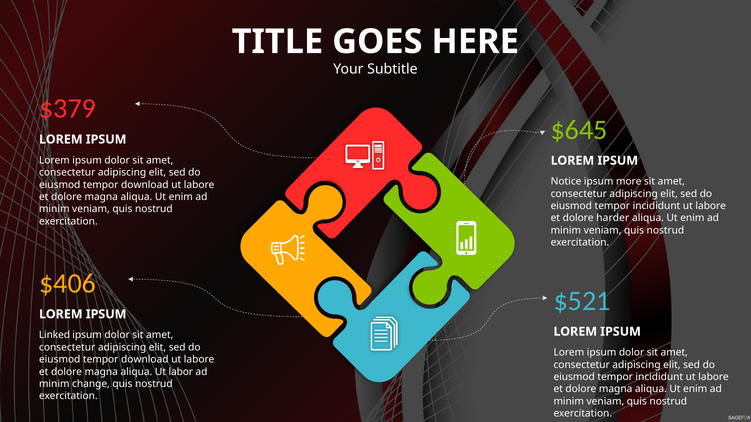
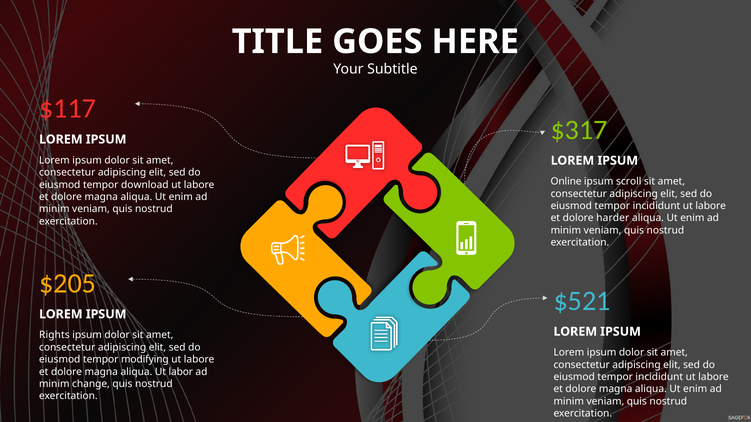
$379: $379 -> $117
$645: $645 -> $317
Notice: Notice -> Online
more: more -> scroll
$406: $406 -> $205
Linked: Linked -> Rights
download at (145, 360): download -> modifying
